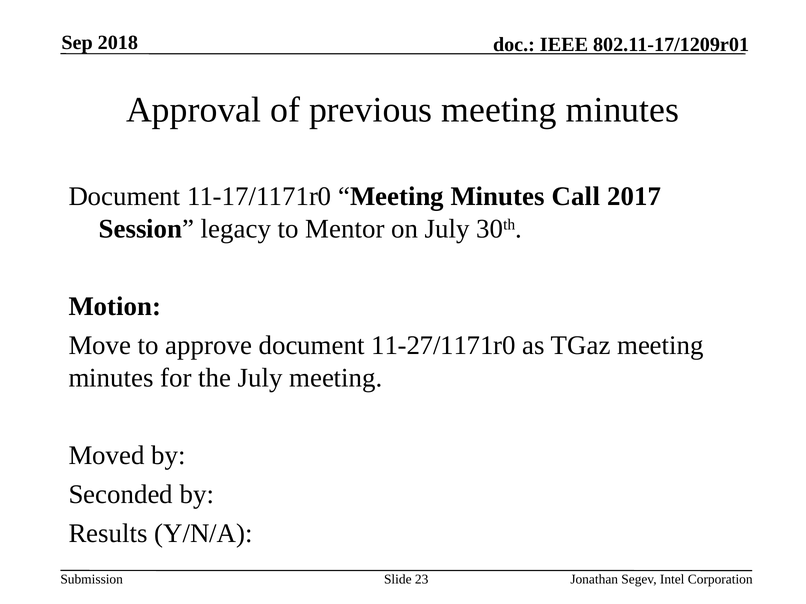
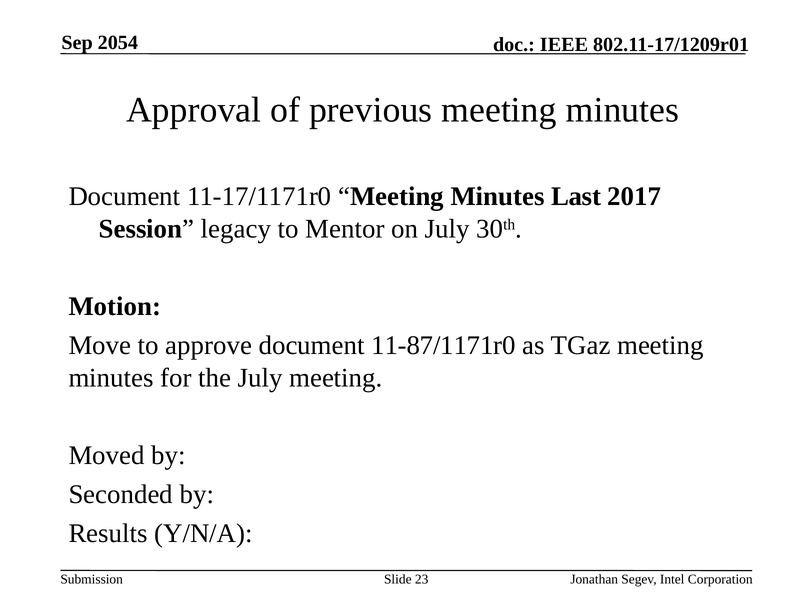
2018: 2018 -> 2054
Call: Call -> Last
11-27/1171r0: 11-27/1171r0 -> 11-87/1171r0
